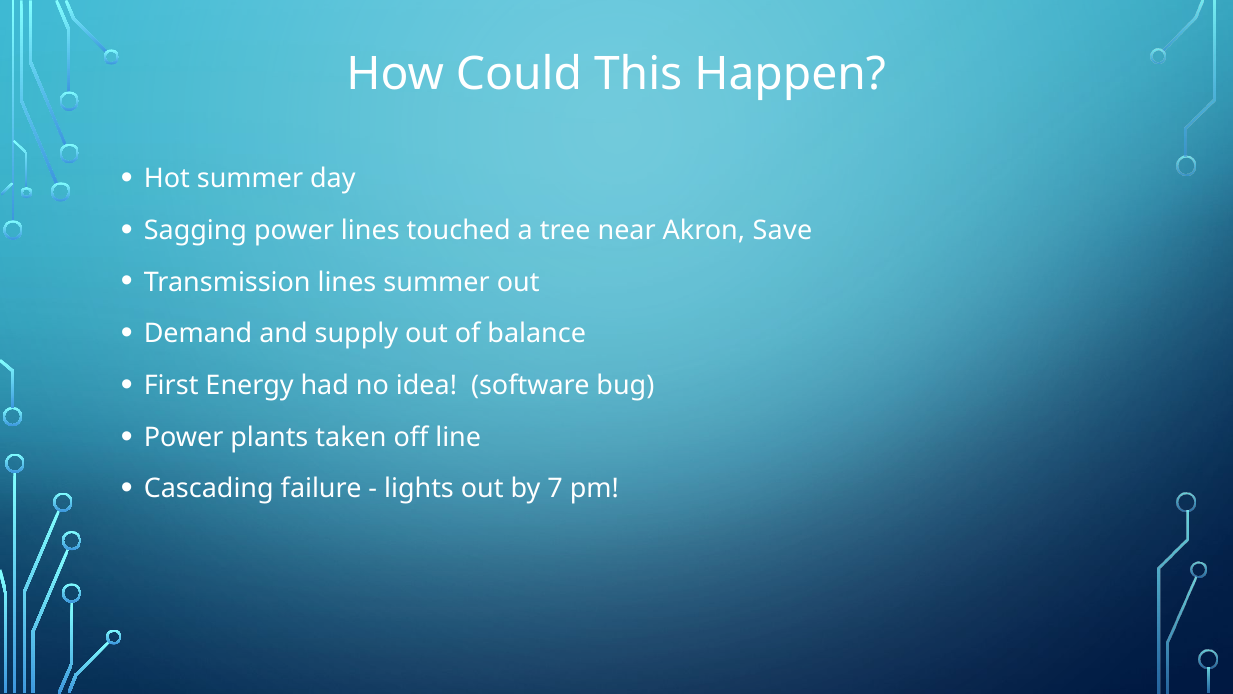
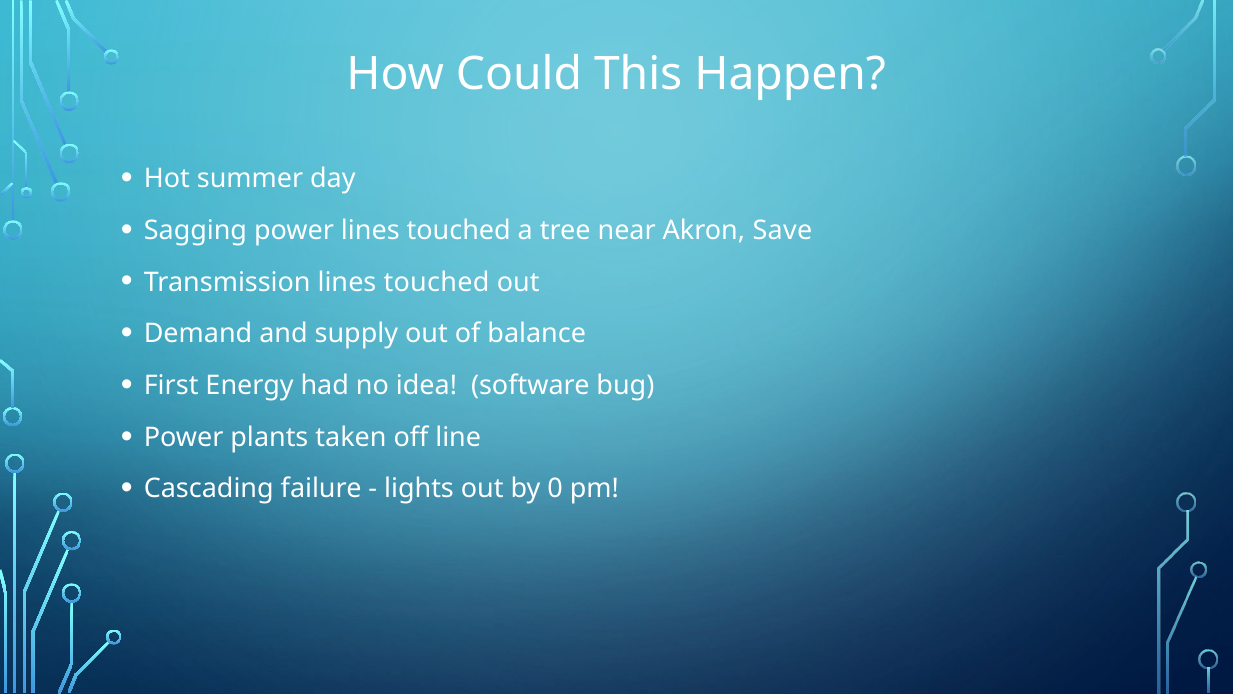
Transmission lines summer: summer -> touched
7: 7 -> 0
